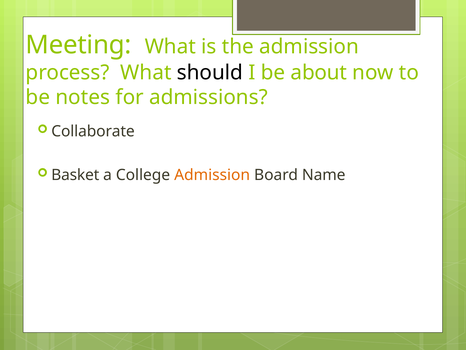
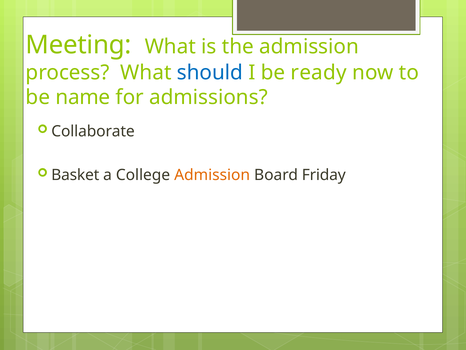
should colour: black -> blue
about: about -> ready
notes: notes -> name
Name: Name -> Friday
